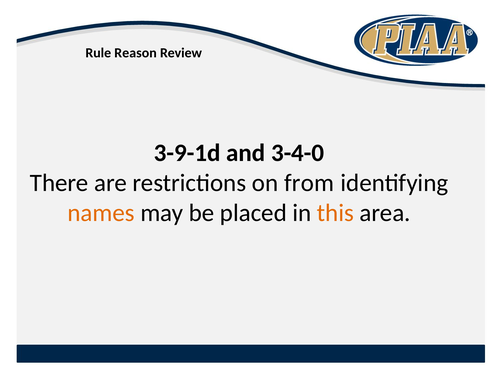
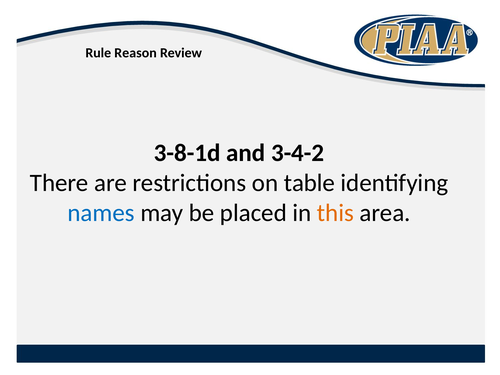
3-9-1d: 3-9-1d -> 3-8-1d
3-4-0: 3-4-0 -> 3-4-2
from: from -> table
names colour: orange -> blue
